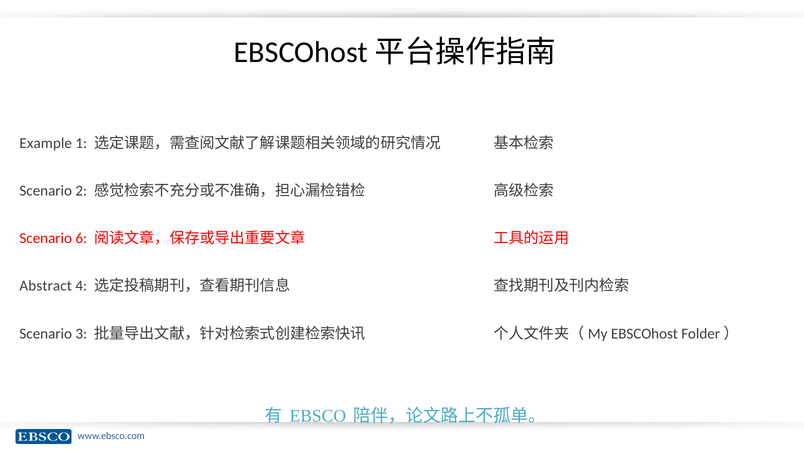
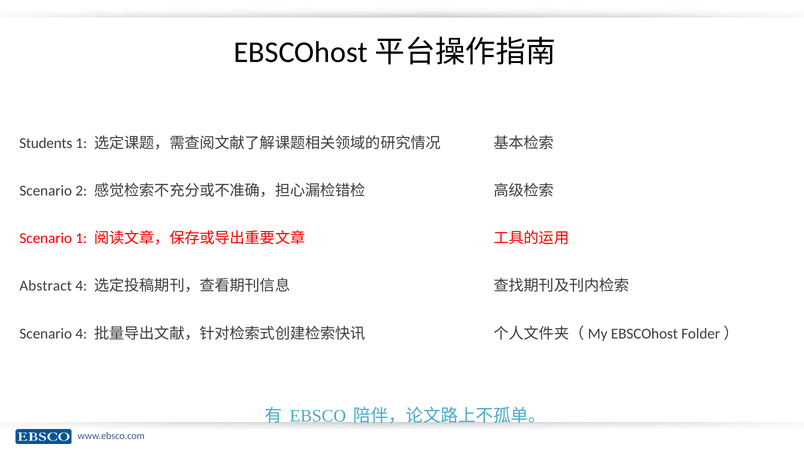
Example: Example -> Students
Scenario 6: 6 -> 1
Scenario 3: 3 -> 4
